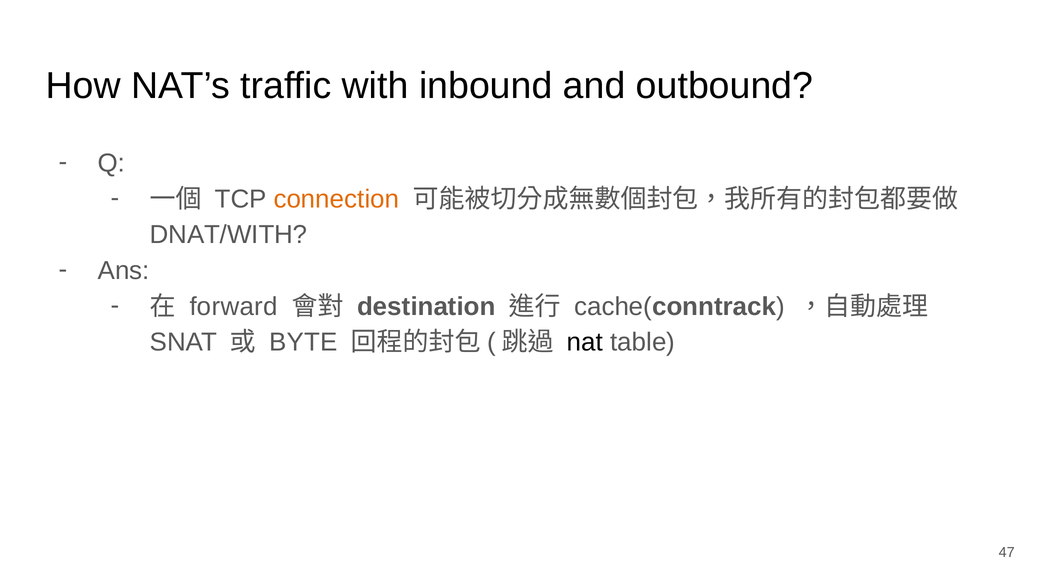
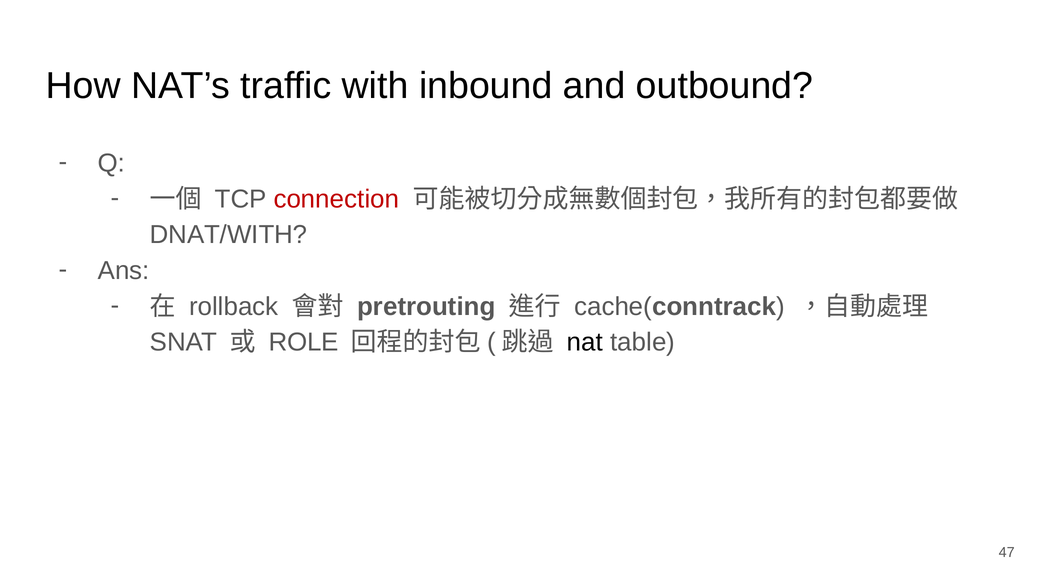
connection colour: orange -> red
forward: forward -> rollback
destination: destination -> pretrouting
BYTE: BYTE -> ROLE
